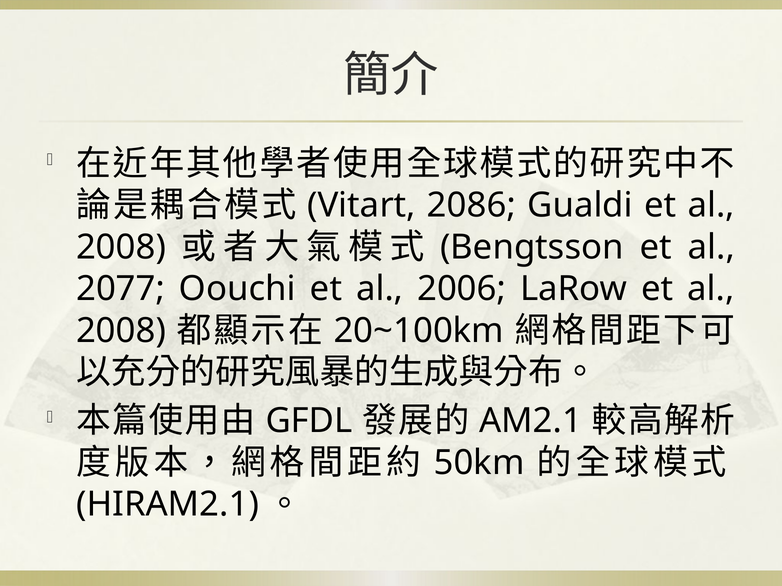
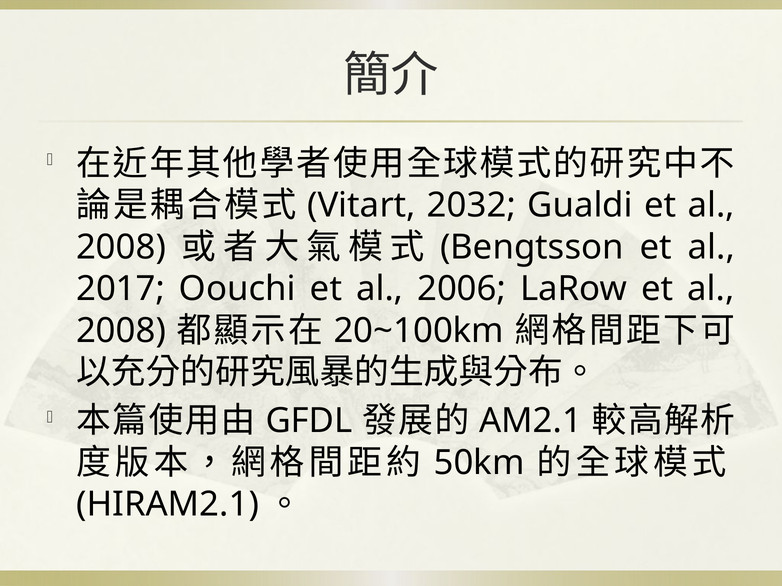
2086: 2086 -> 2032
2077: 2077 -> 2017
